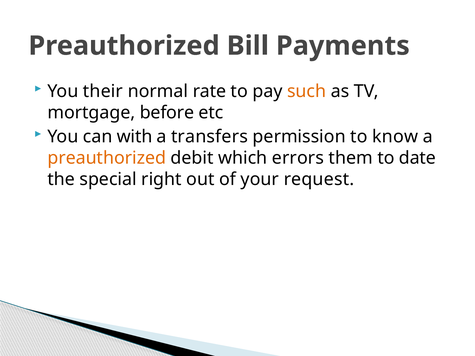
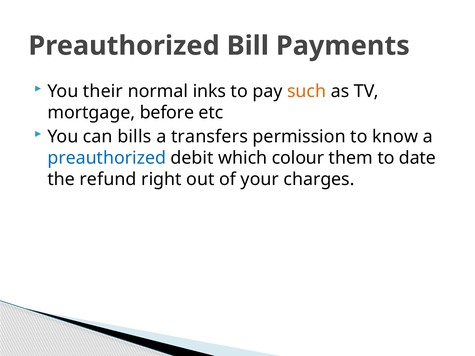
rate: rate -> inks
with: with -> bills
preauthorized at (107, 158) colour: orange -> blue
errors: errors -> colour
special: special -> refund
request: request -> charges
